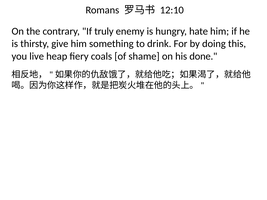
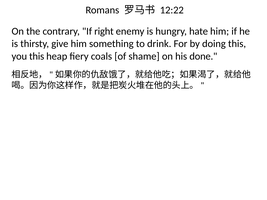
12:10: 12:10 -> 12:22
truly: truly -> right
you live: live -> this
